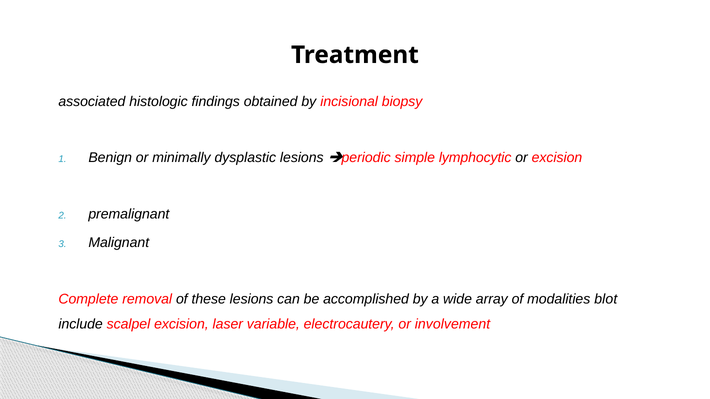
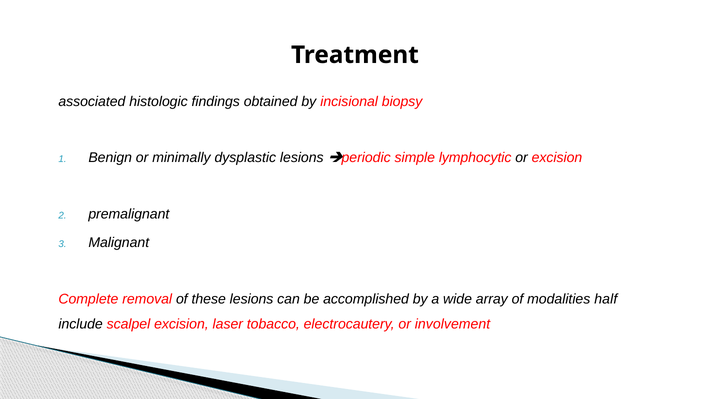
blot: blot -> half
variable: variable -> tobacco
